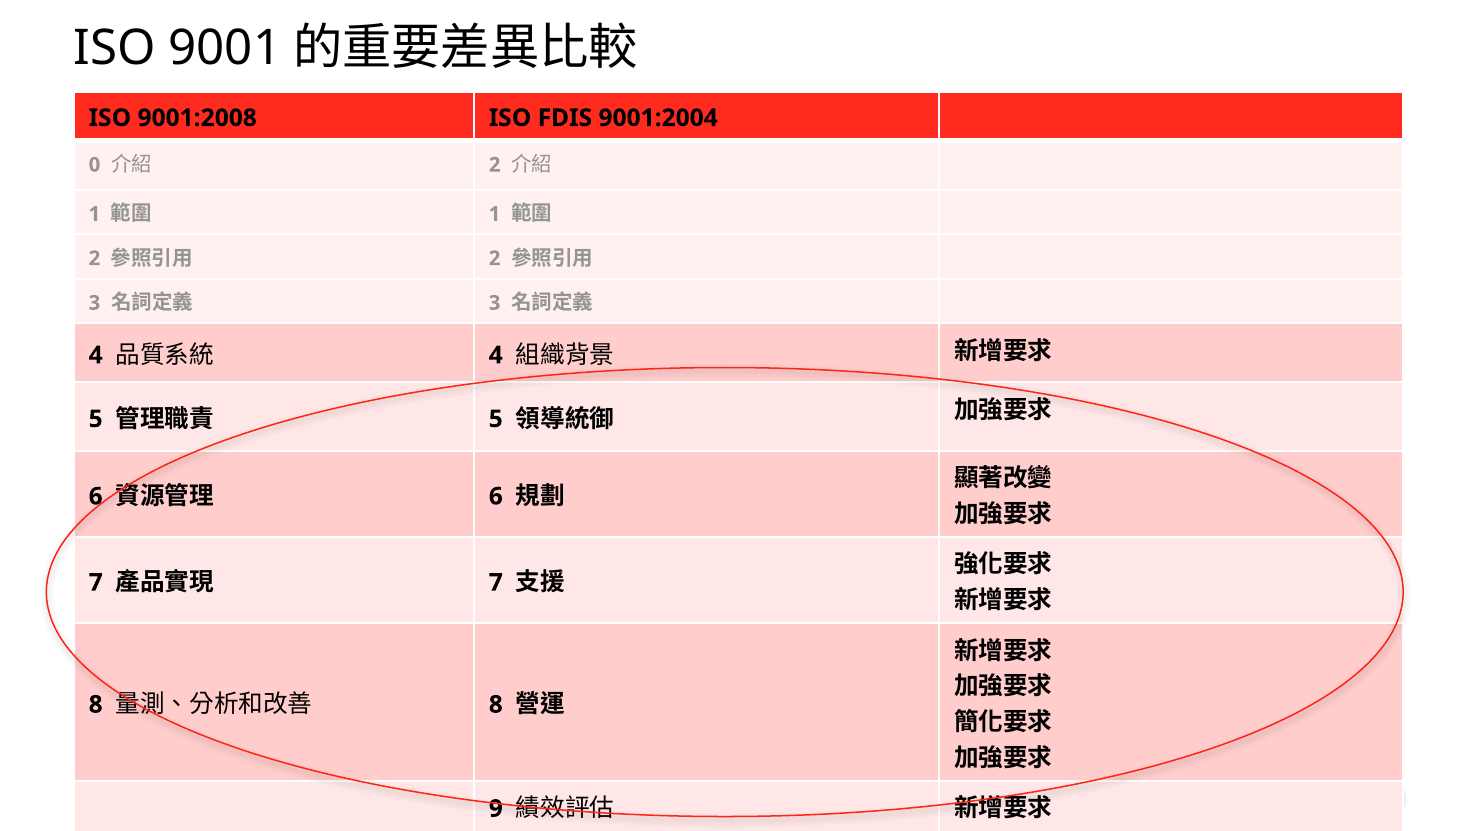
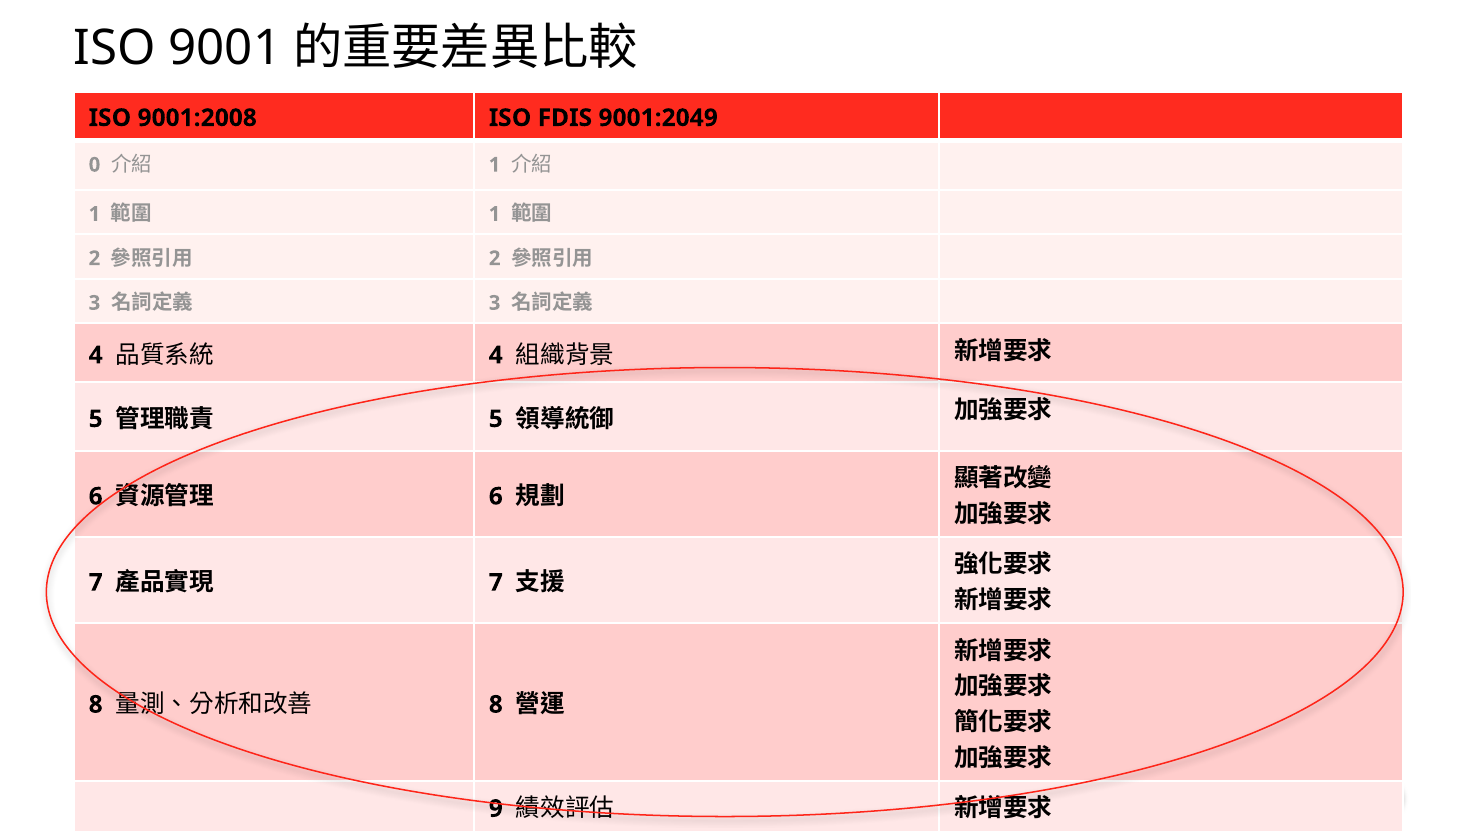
9001:2004: 9001:2004 -> 9001:2049
2 at (495, 165): 2 -> 1
